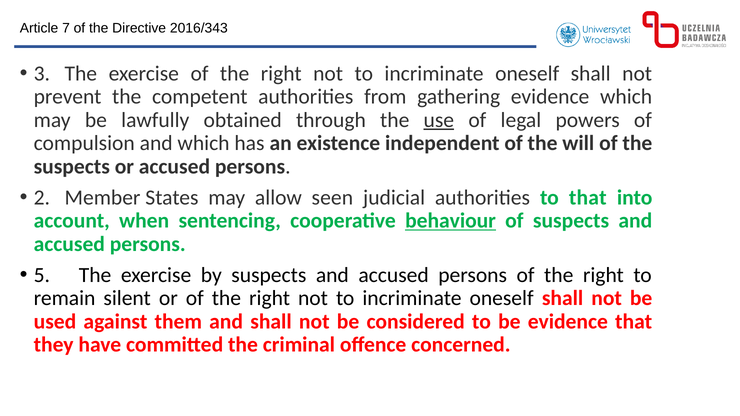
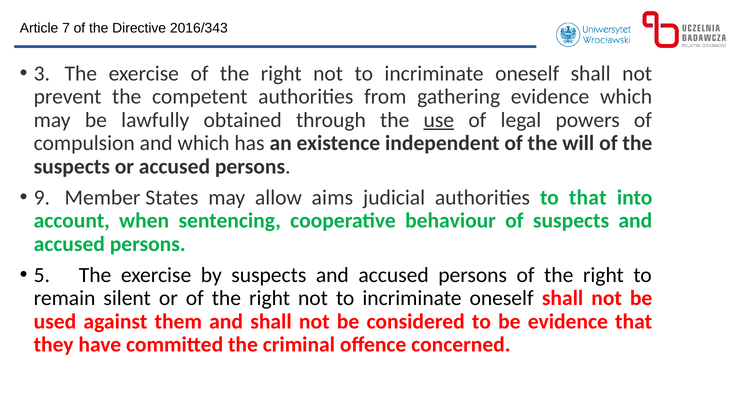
2: 2 -> 9
seen: seen -> aims
behaviour underline: present -> none
